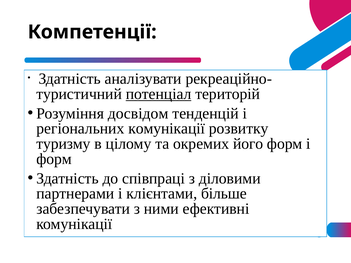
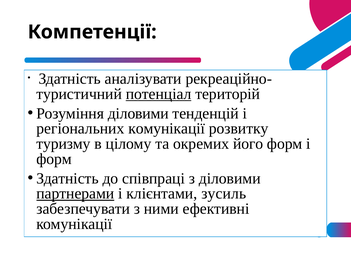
Розуміння досвідом: досвідом -> діловими
партнерами underline: none -> present
більше: більше -> зусиль
